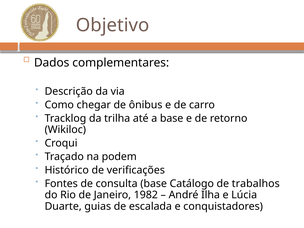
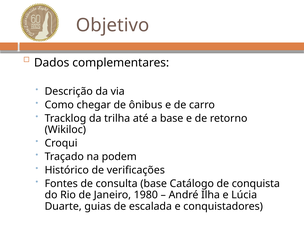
trabalhos: trabalhos -> conquista
1982: 1982 -> 1980
